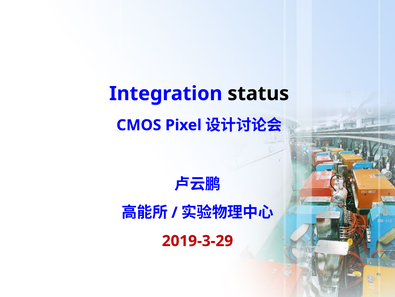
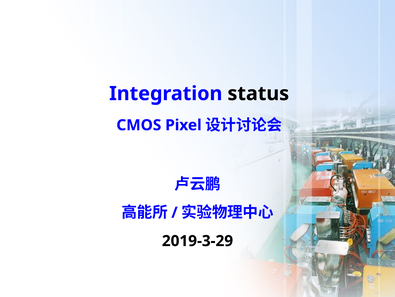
2019-3-29 colour: red -> black
